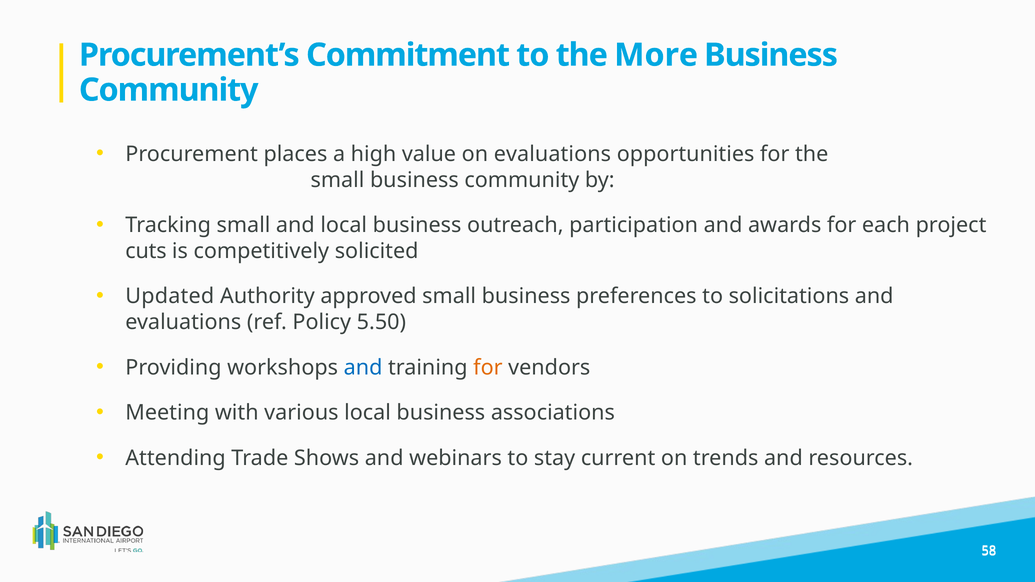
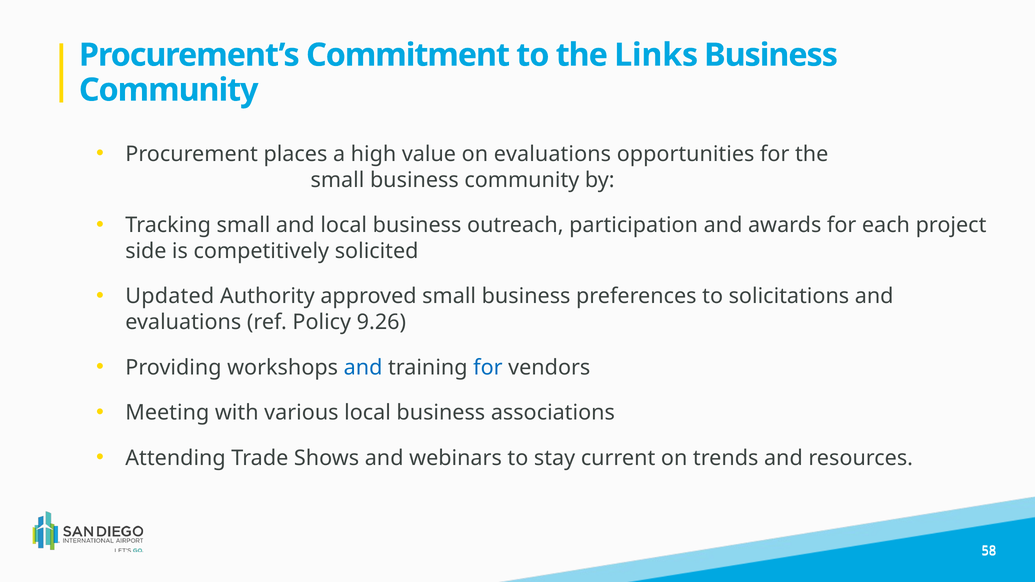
More: More -> Links
cuts: cuts -> side
5.50: 5.50 -> 9.26
for at (488, 368) colour: orange -> blue
